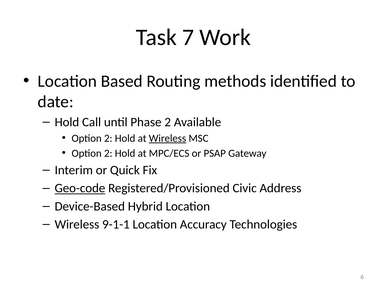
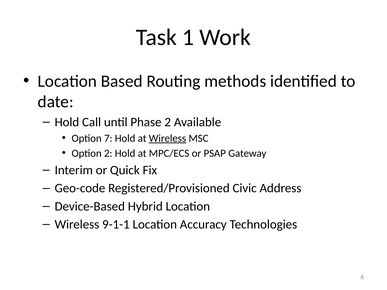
7: 7 -> 1
2 at (108, 138): 2 -> 7
Geo-code underline: present -> none
